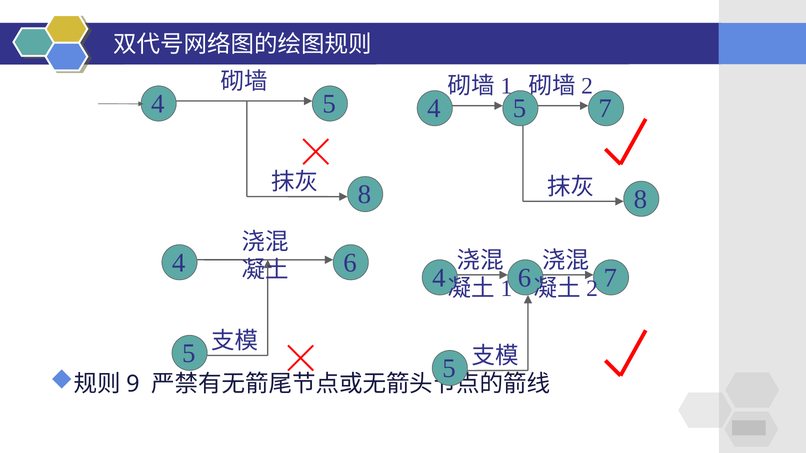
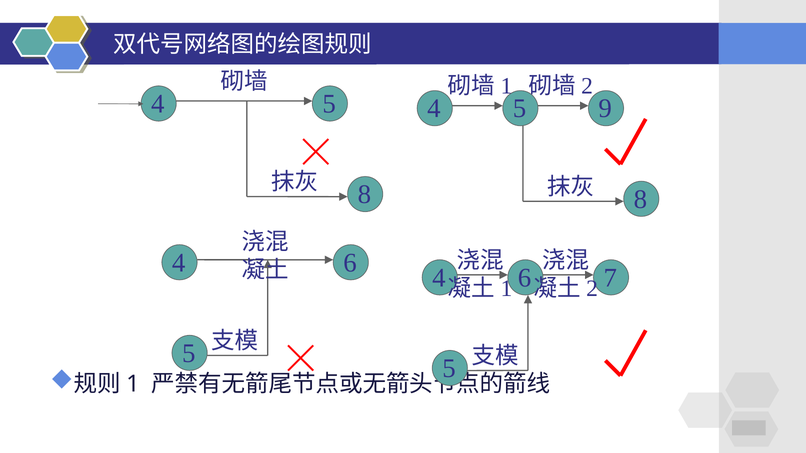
7 at (605, 109): 7 -> 9
9 at (133, 384): 9 -> 1
